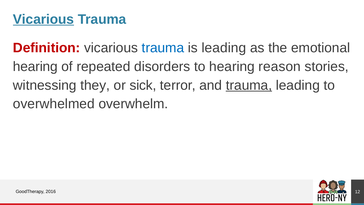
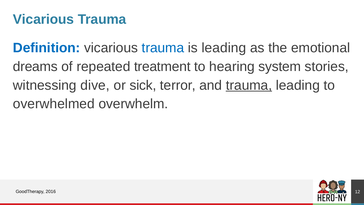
Vicarious at (43, 19) underline: present -> none
Definition colour: red -> blue
hearing at (35, 67): hearing -> dreams
disorders: disorders -> treatment
reason: reason -> system
they: they -> dive
